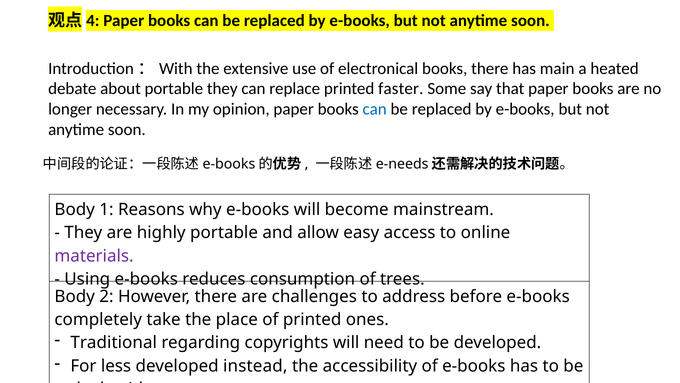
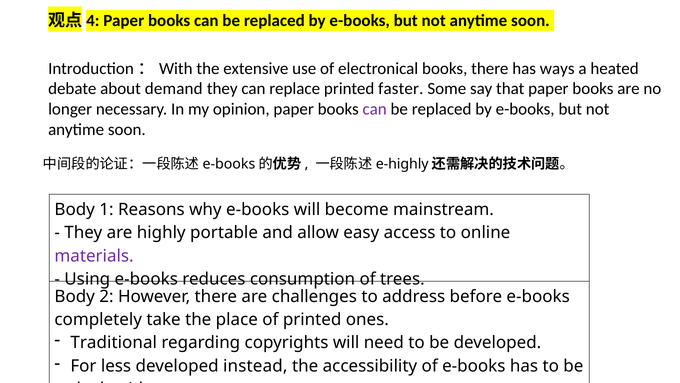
main: main -> ways
about portable: portable -> demand
can at (375, 109) colour: blue -> purple
e-needs: e-needs -> e-highly
